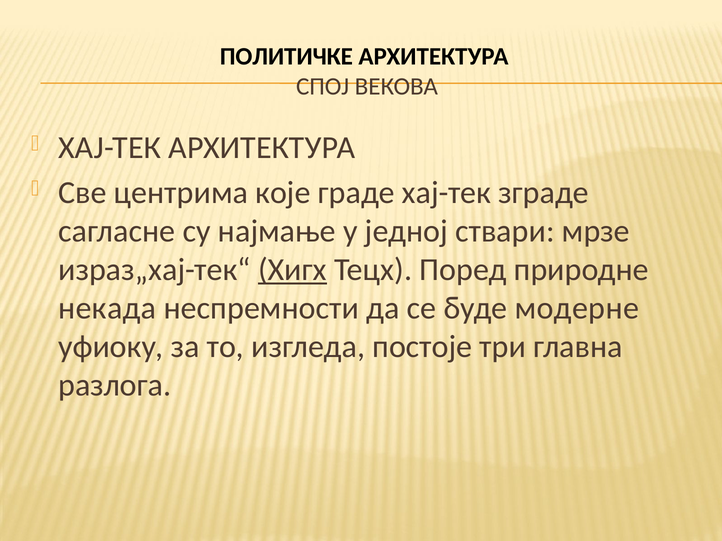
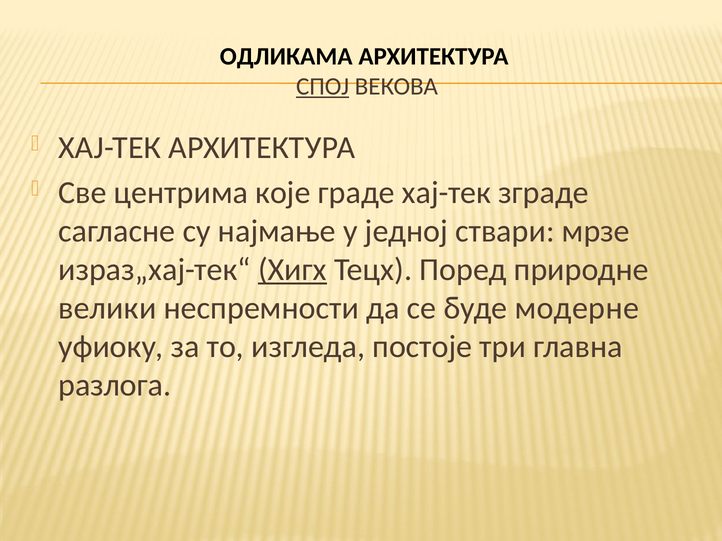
ПОЛИТИЧКЕ: ПОЛИТИЧКЕ -> ОДЛИКАМА
СПОЈ underline: none -> present
некада: некада -> велики
